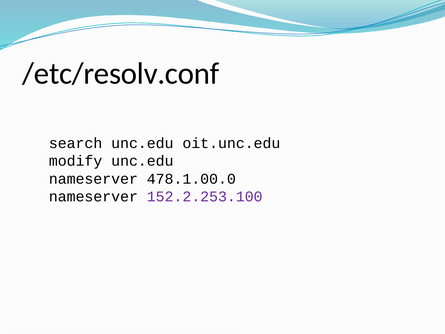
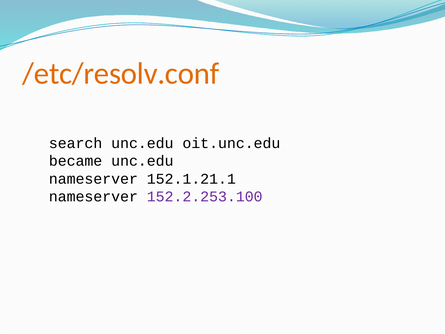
/etc/resolv.conf colour: black -> orange
modify: modify -> became
478.1.00.0: 478.1.00.0 -> 152.1.21.1
